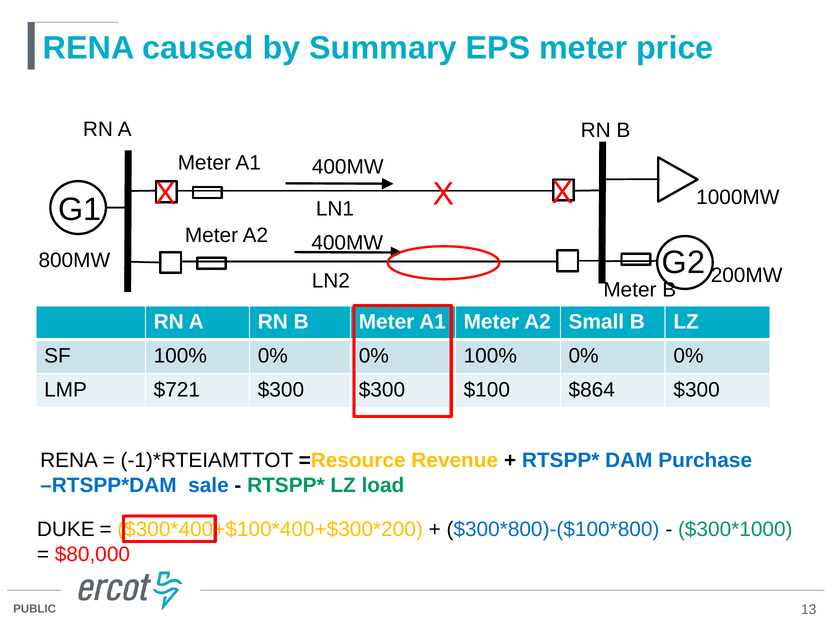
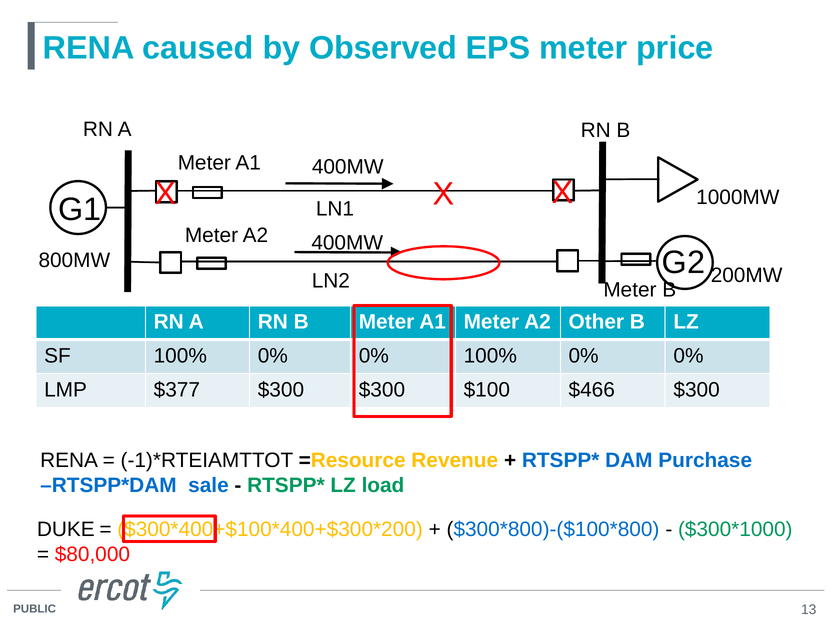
Summary: Summary -> Observed
Small: Small -> Other
$721: $721 -> $377
$864: $864 -> $466
